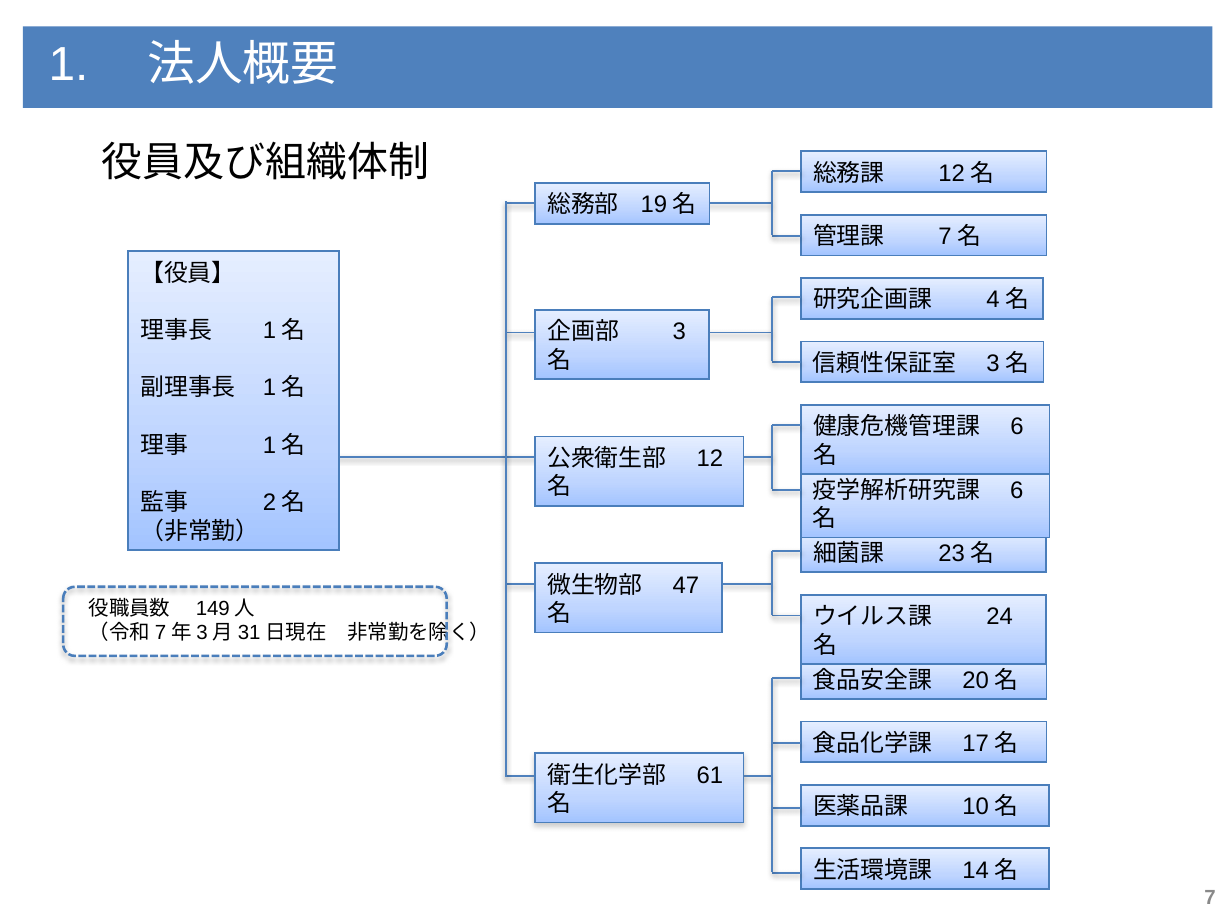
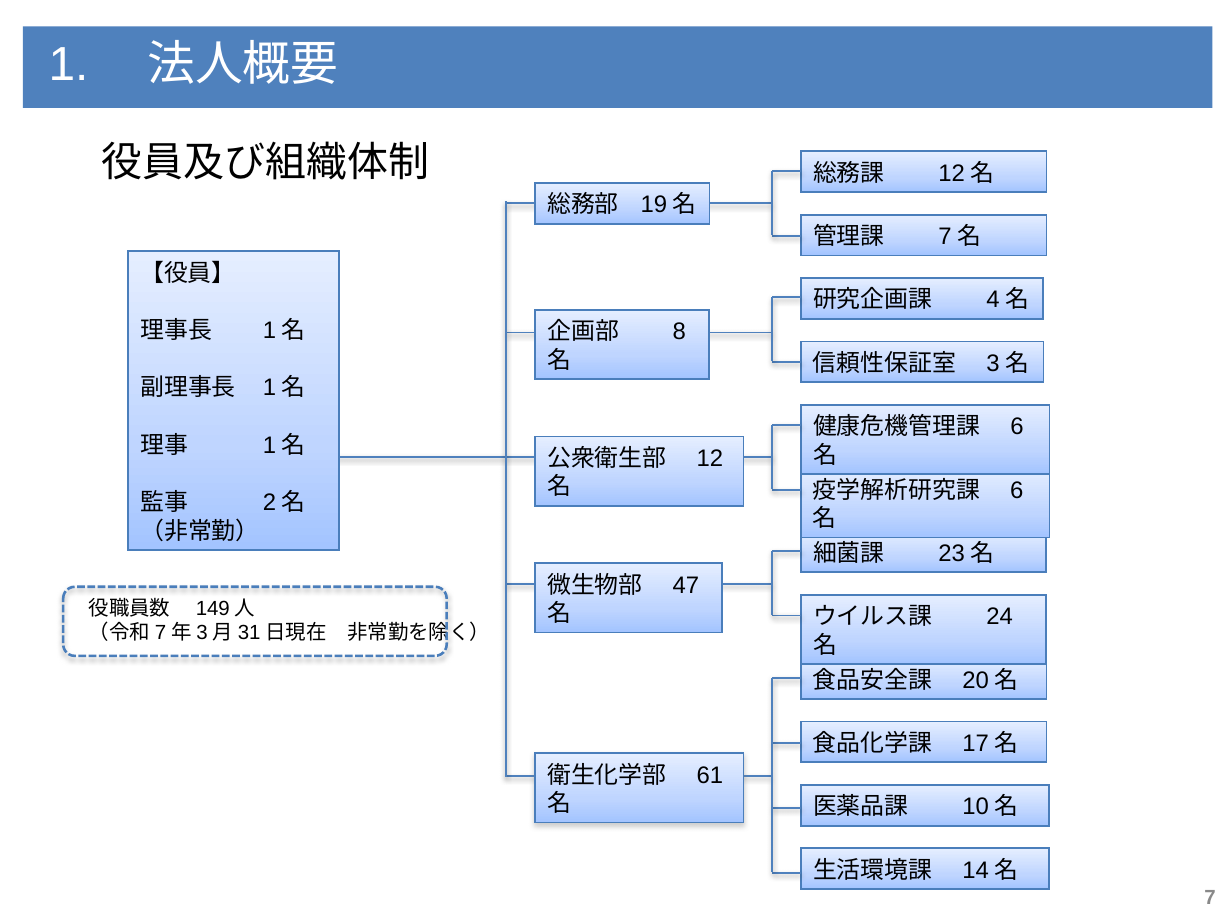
3: 3 -> 8
